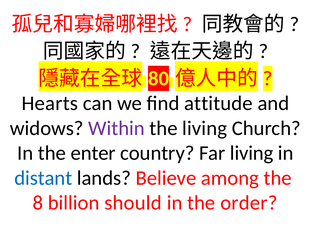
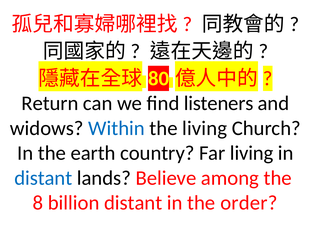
Hearts: Hearts -> Return
attitude: attitude -> listeners
Within colour: purple -> blue
enter: enter -> earth
billion should: should -> distant
